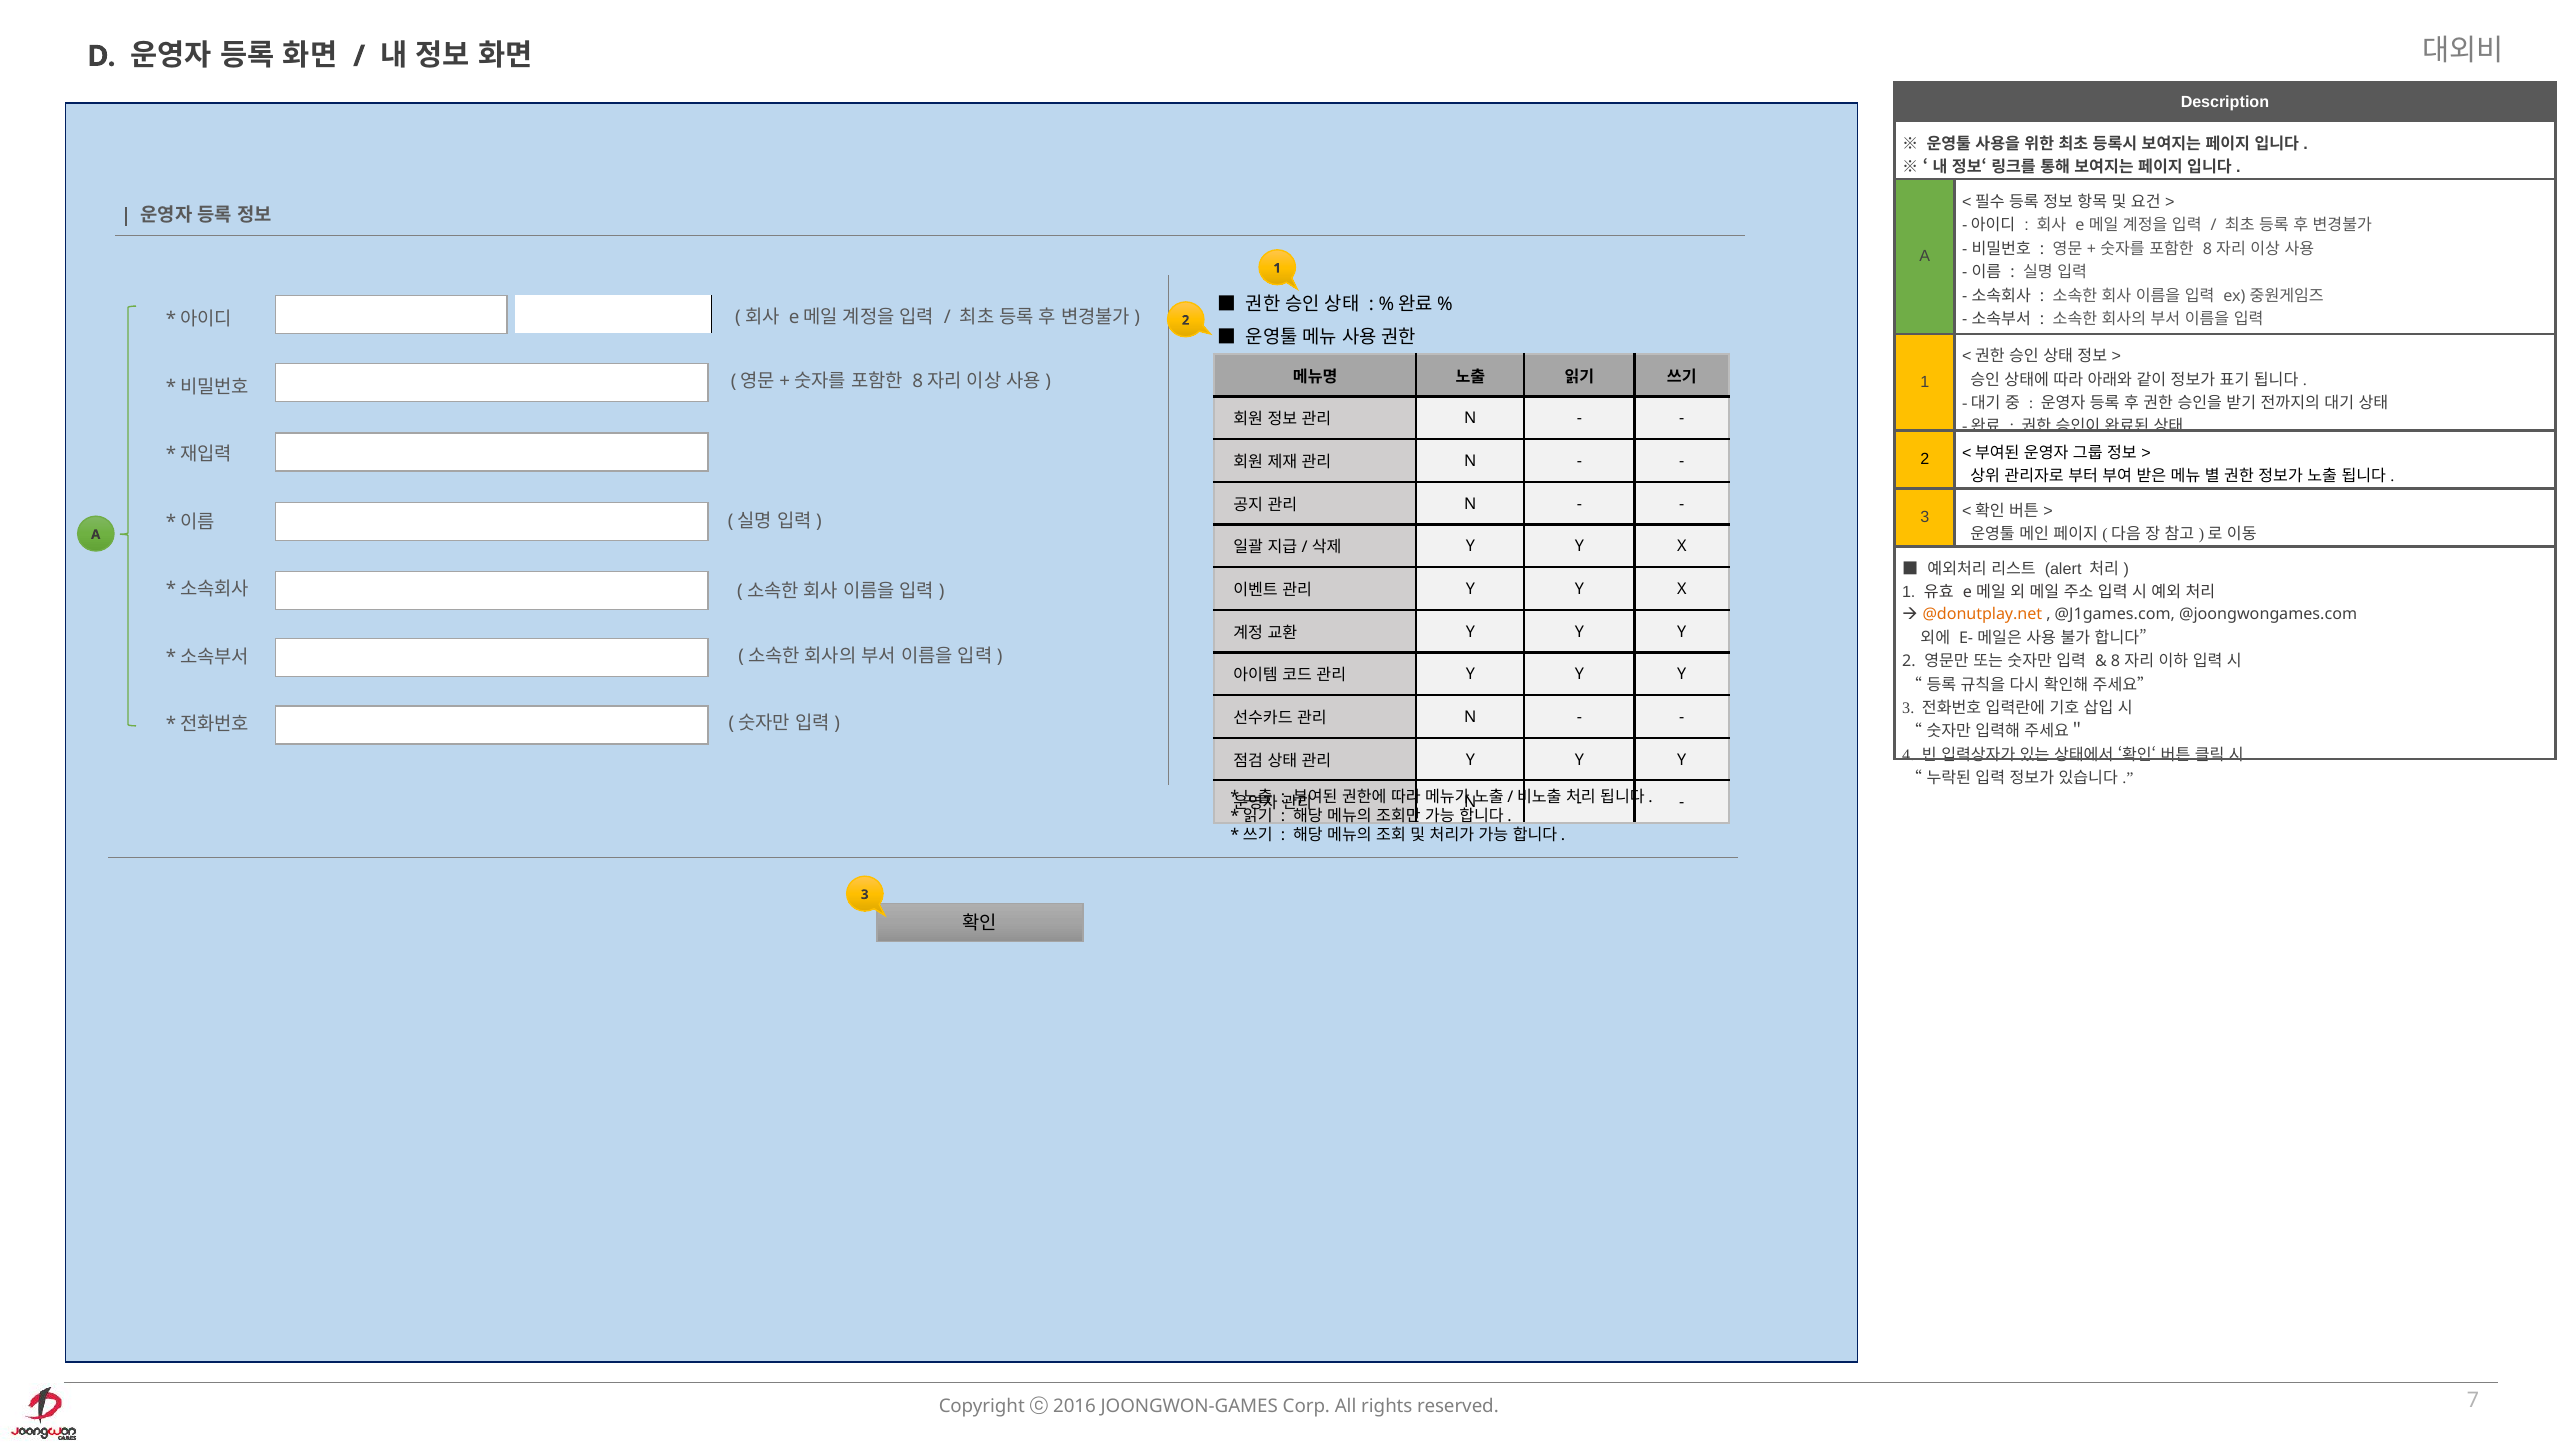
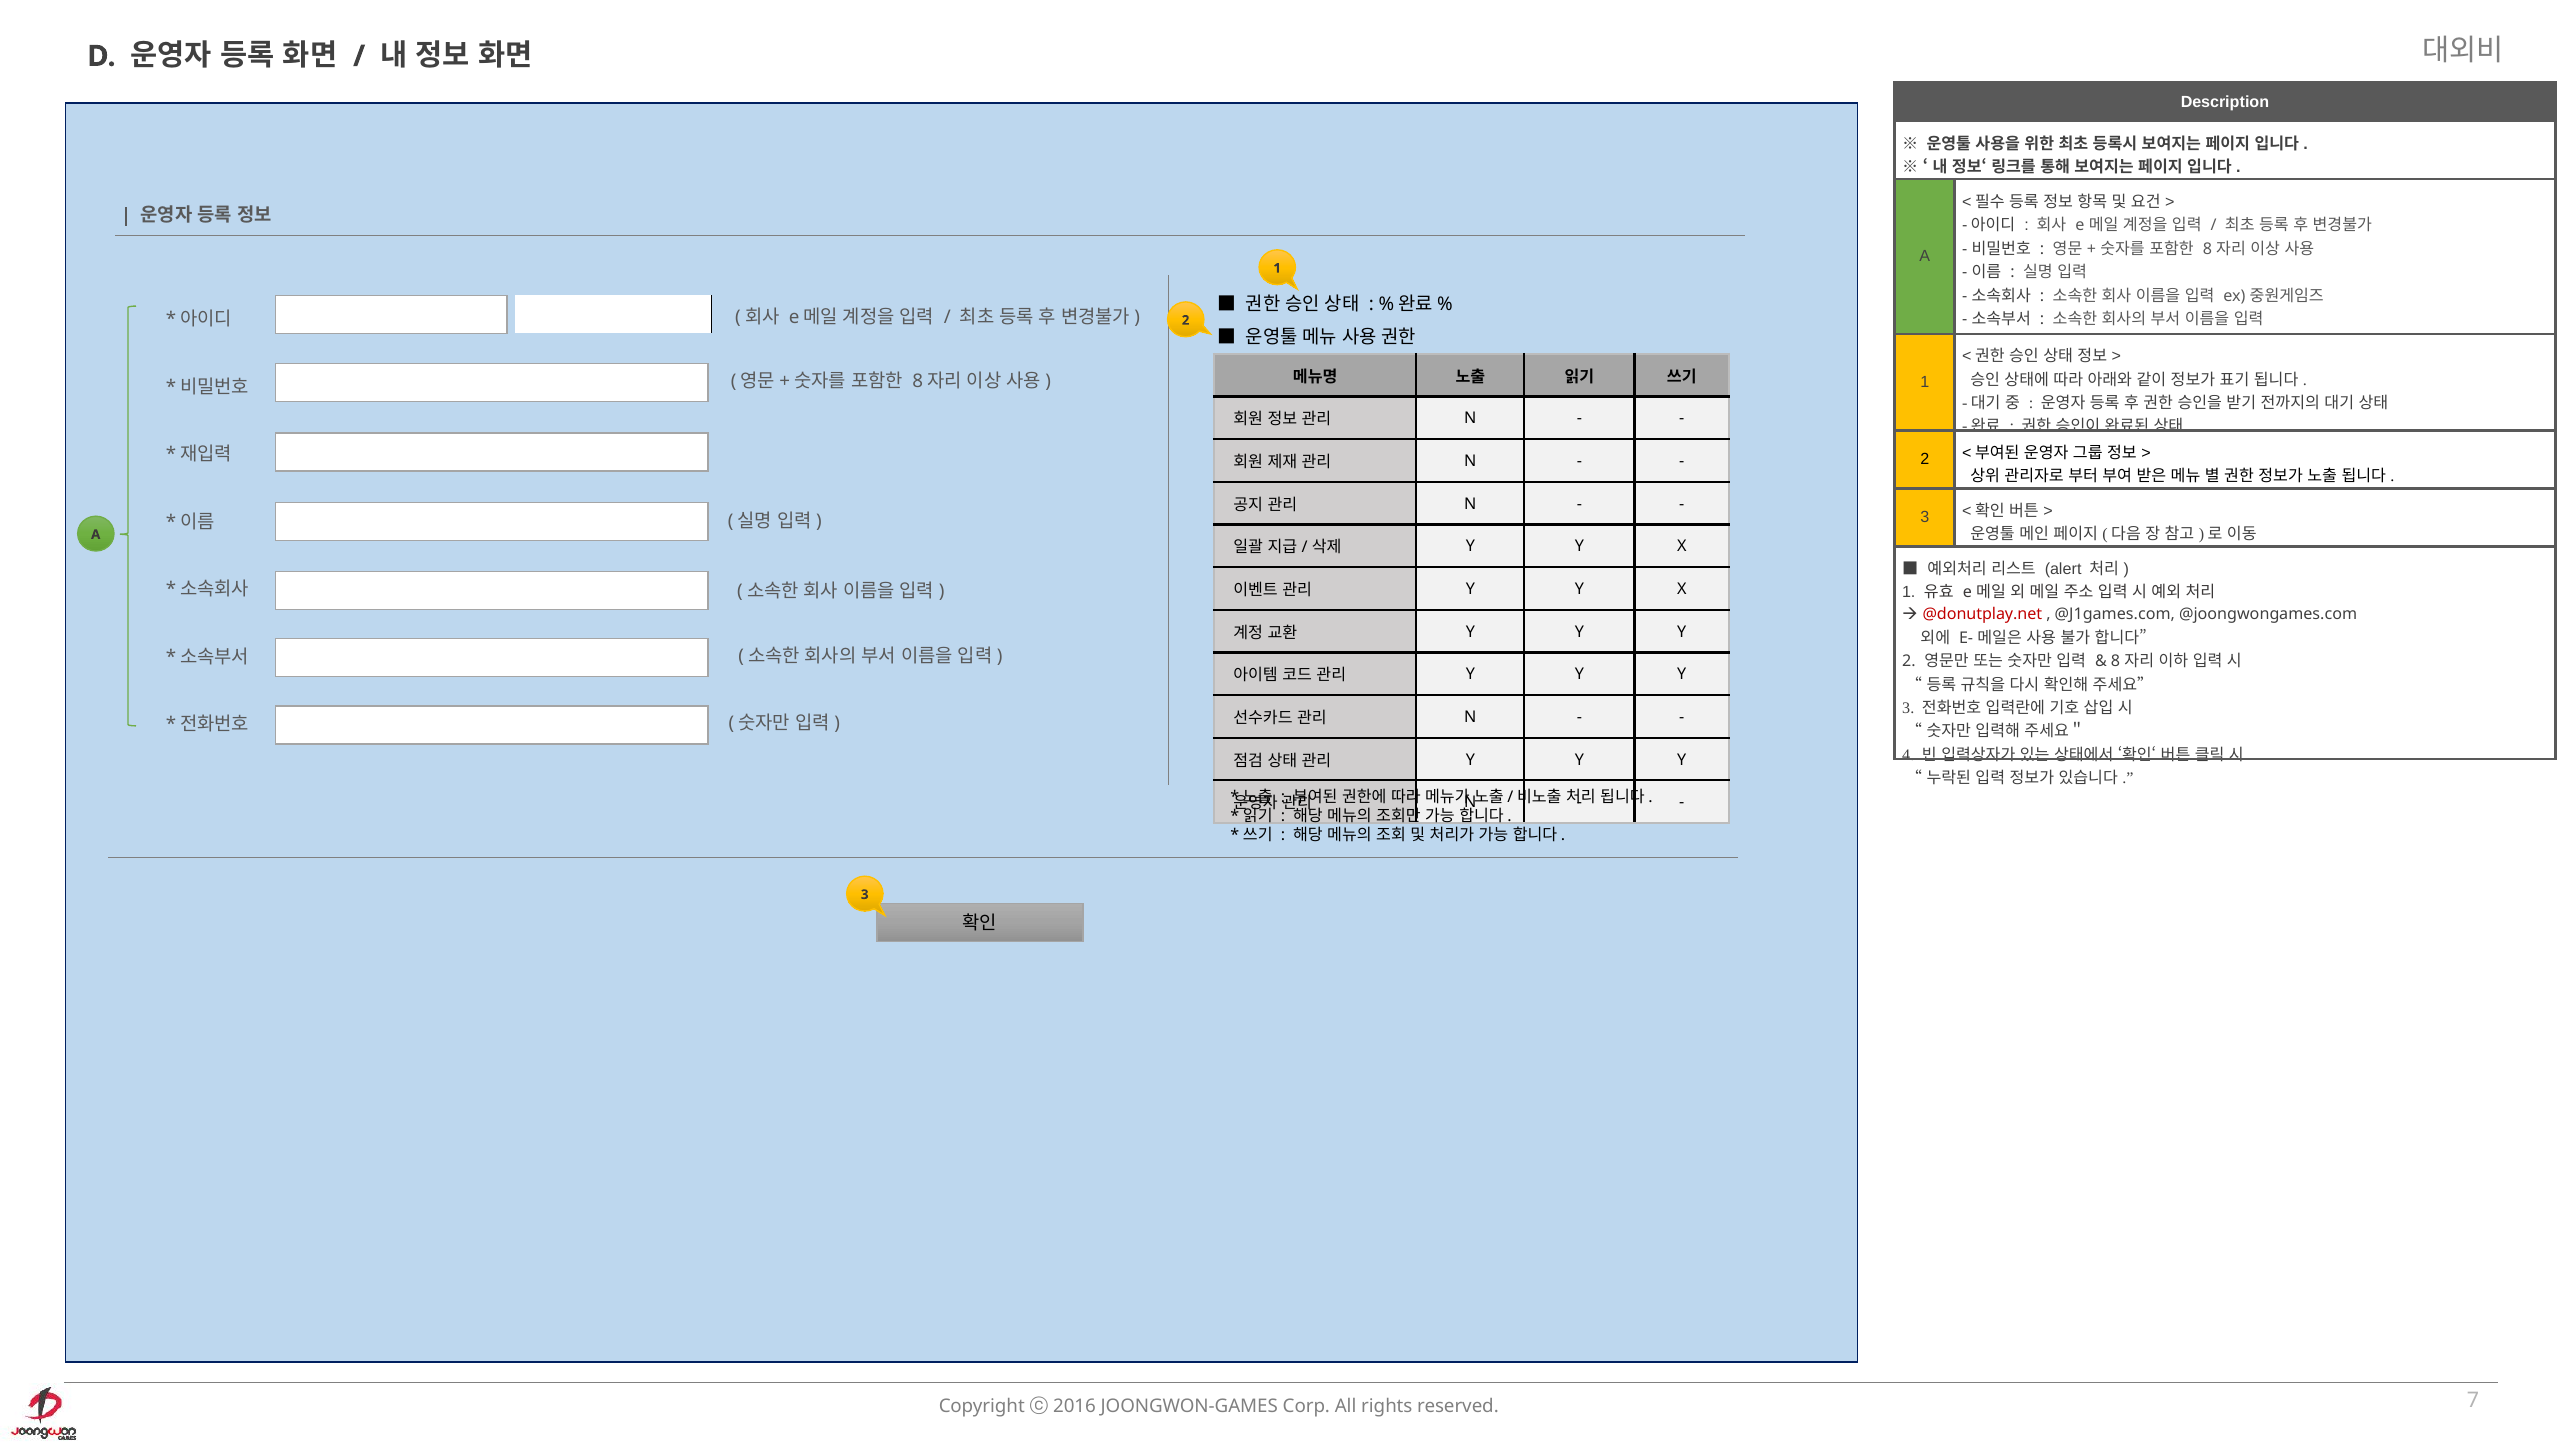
@donutplay.net at (1982, 615) colour: orange -> red
